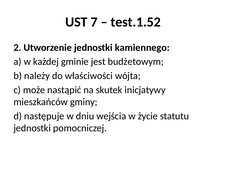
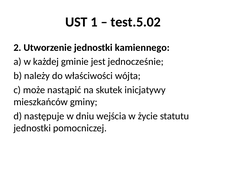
7: 7 -> 1
test.1.52: test.1.52 -> test.5.02
budżetowym: budżetowym -> jednocześnie
